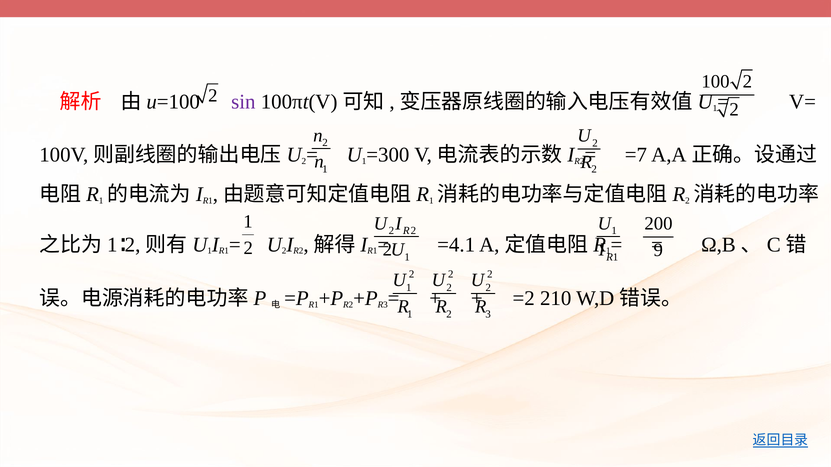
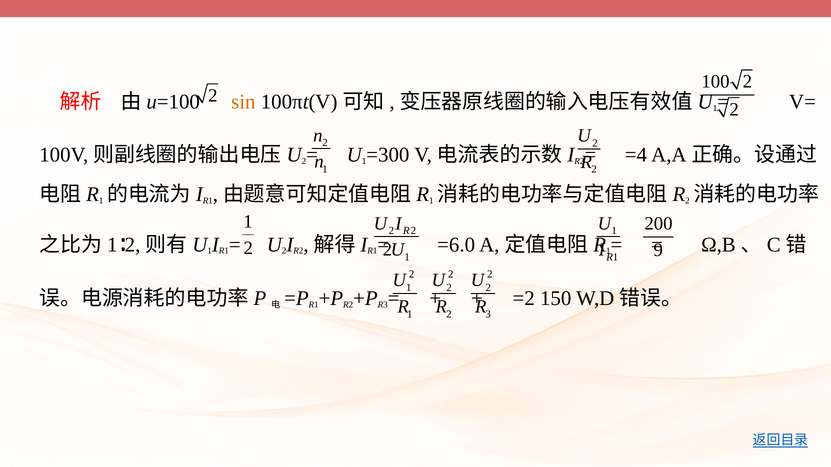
sin colour: purple -> orange
=7: =7 -> =4
=4.1: =4.1 -> =6.0
210: 210 -> 150
